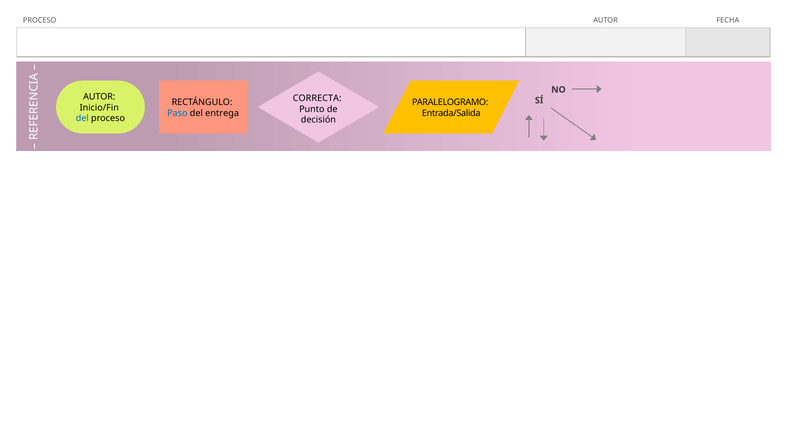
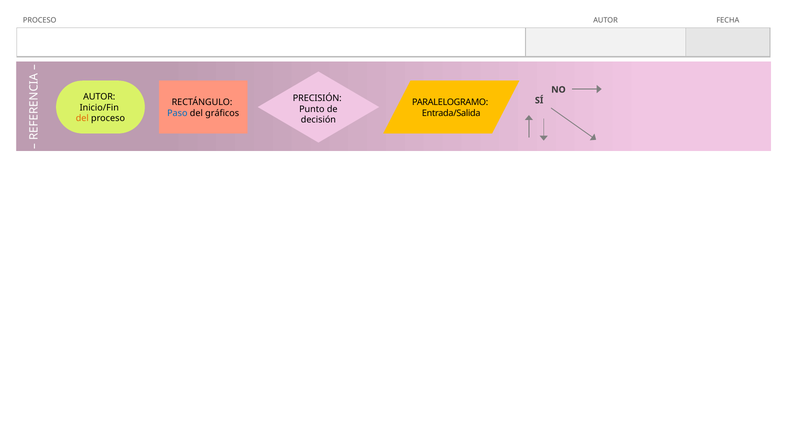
CORRECTA: CORRECTA -> PRECISIÓN
entrega: entrega -> gráficos
del at (82, 118) colour: blue -> orange
